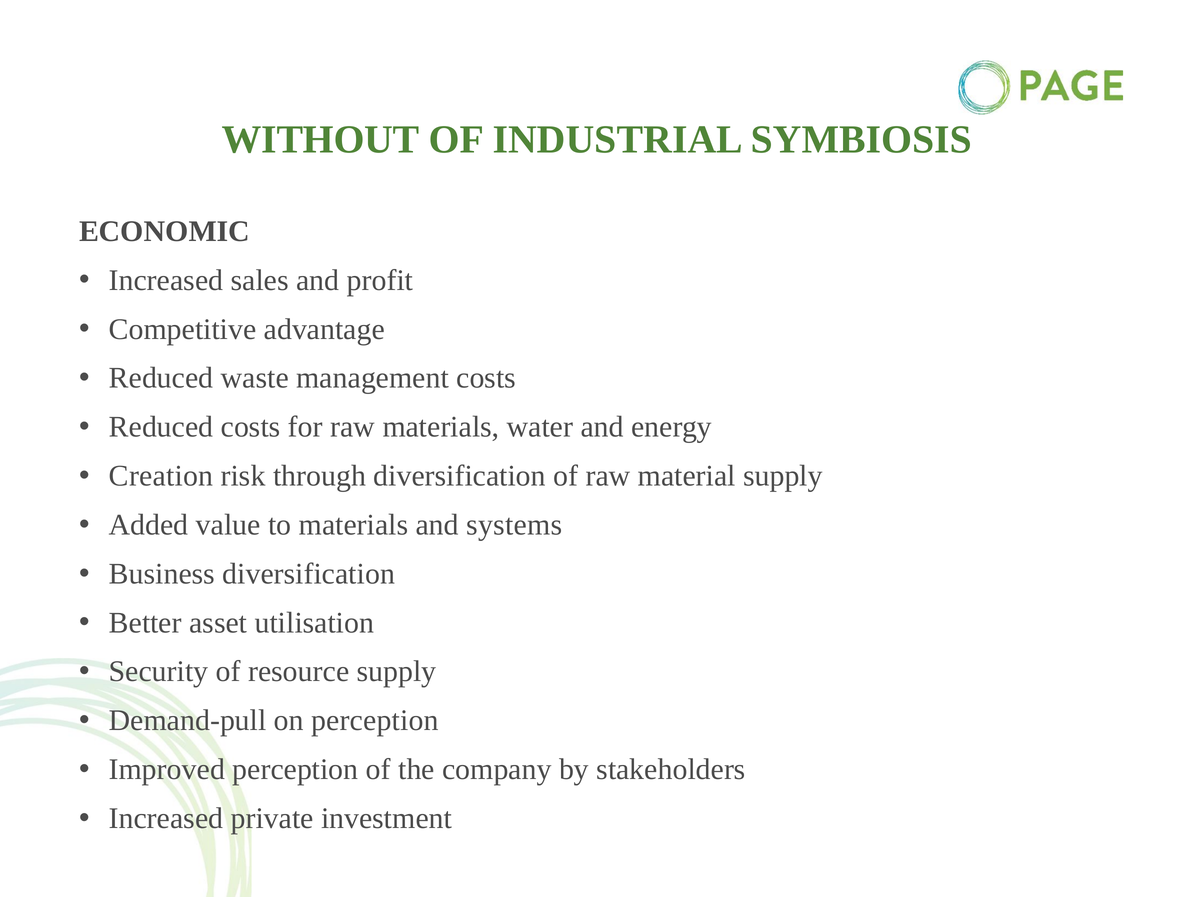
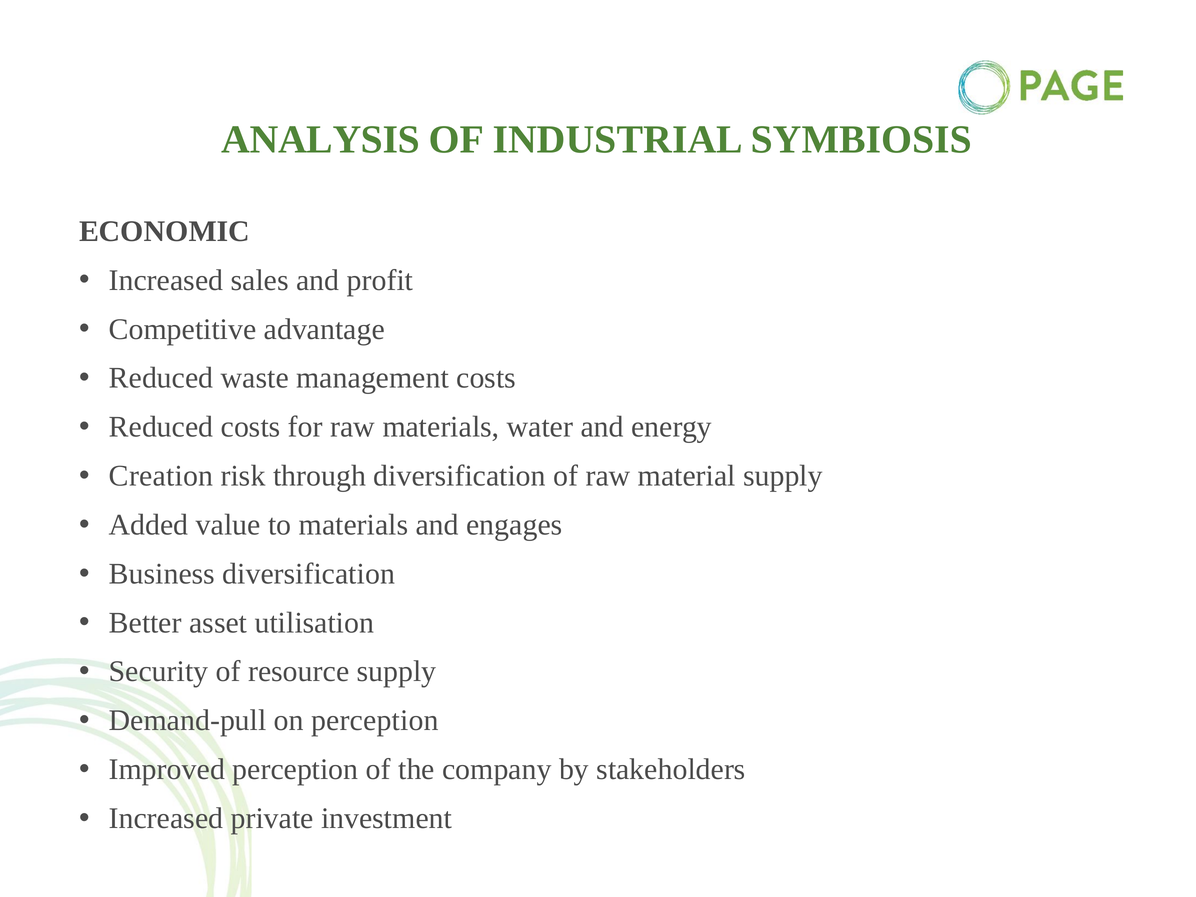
WITHOUT: WITHOUT -> ANALYSIS
systems: systems -> engages
